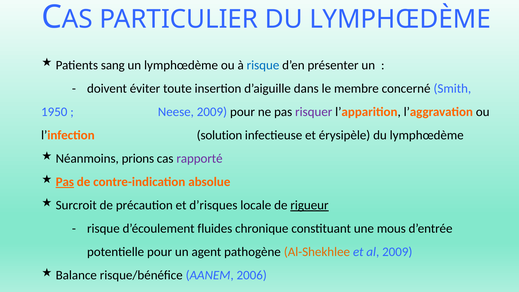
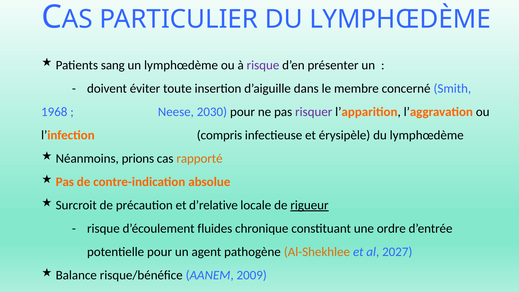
risque at (263, 65) colour: blue -> purple
1950: 1950 -> 1968
Neese 2009: 2009 -> 2030
solution: solution -> compris
rapporté colour: purple -> orange
Pas at (65, 182) underline: present -> none
d’risques: d’risques -> d’relative
mous: mous -> ordre
al 2009: 2009 -> 2027
2006: 2006 -> 2009
